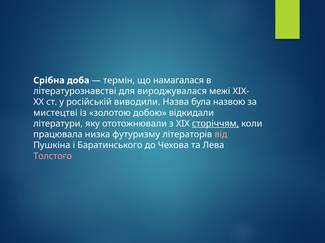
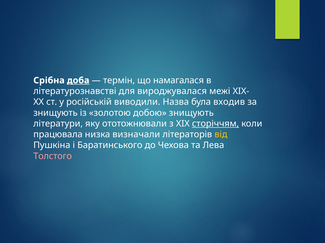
доба underline: none -> present
назвою: назвою -> входив
мистецтві at (55, 113): мистецтві -> знищують
добою відкидали: відкидали -> знищують
футуризму: футуризму -> визначали
від colour: pink -> yellow
